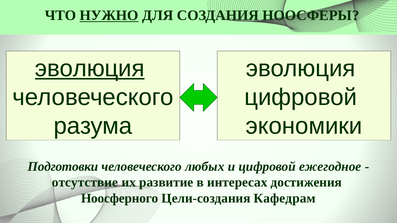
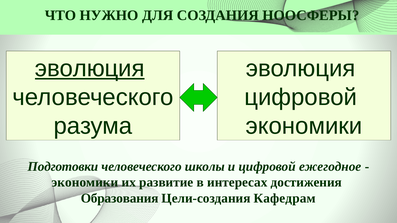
НУЖНО underline: present -> none
любых: любых -> школы
отсутствие at (85, 183): отсутствие -> экономики
Ноосферного: Ноосферного -> Образования
